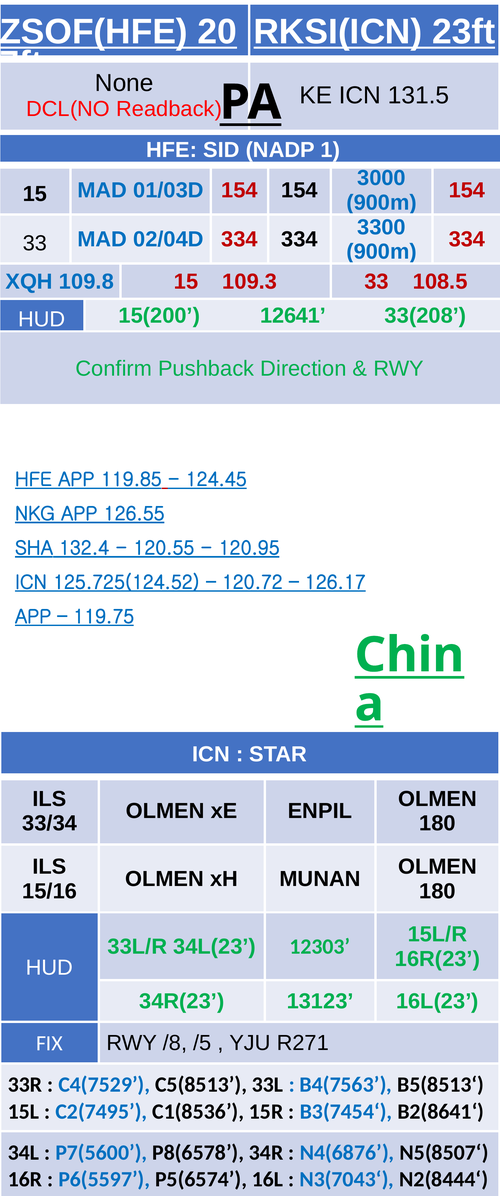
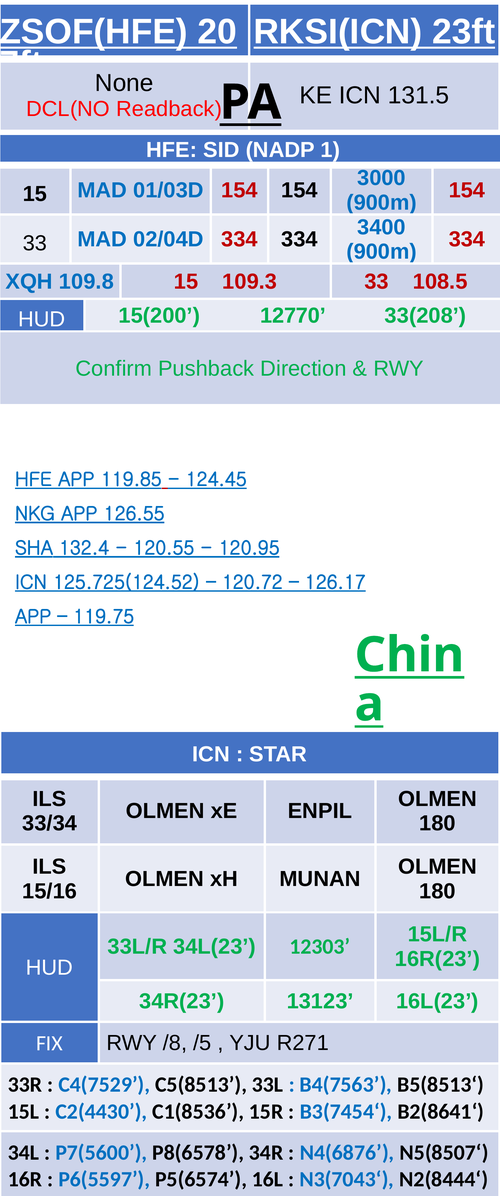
3300: 3300 -> 3400
12641: 12641 -> 12770
C2(7495: C2(7495 -> C2(4430
